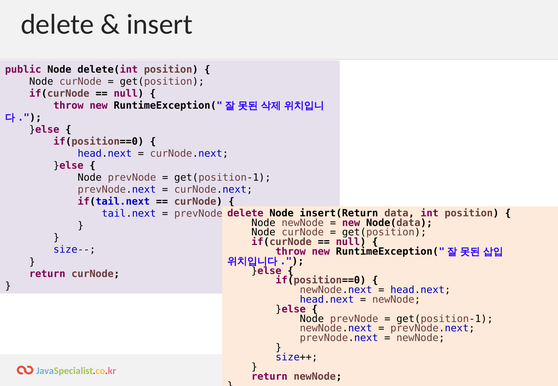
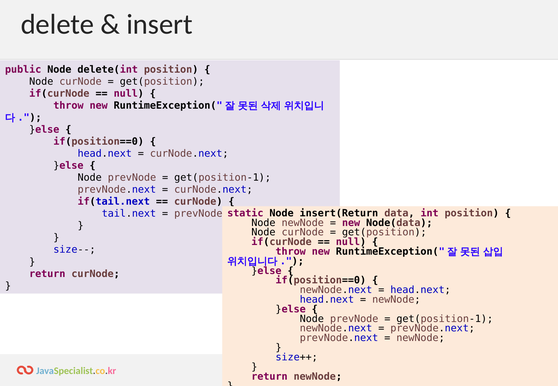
delete at (245, 213): delete -> static
